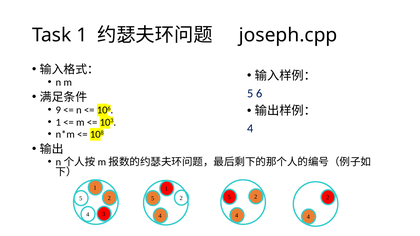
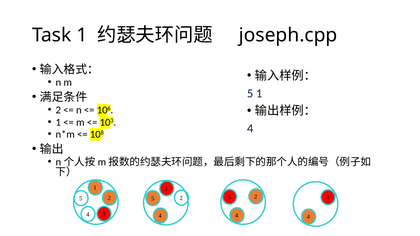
6 at (259, 93): 6 -> 1
9 at (58, 110): 9 -> 2
